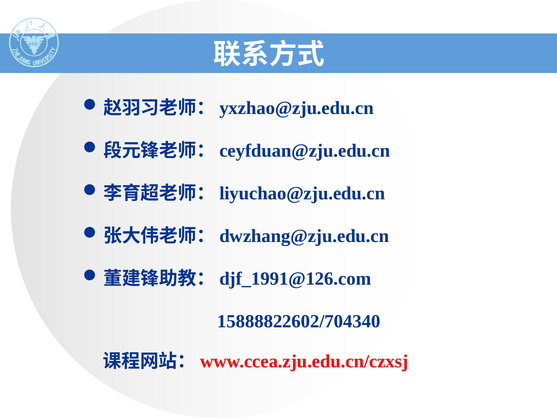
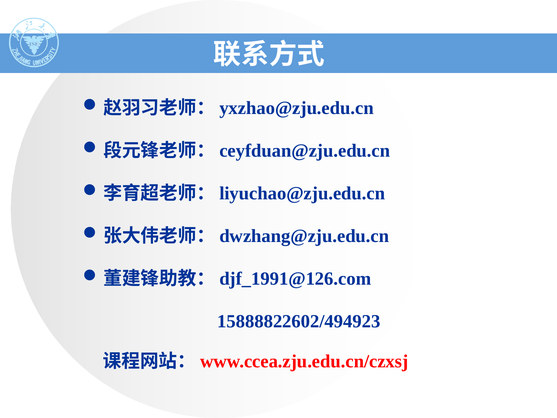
15888822602/704340: 15888822602/704340 -> 15888822602/494923
